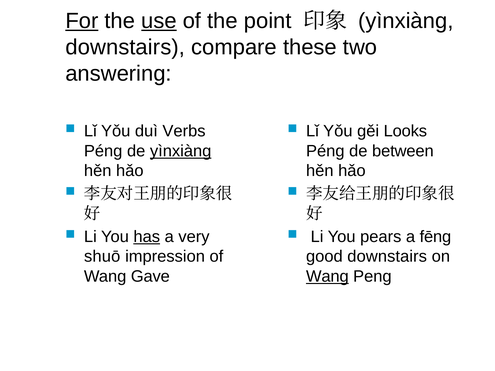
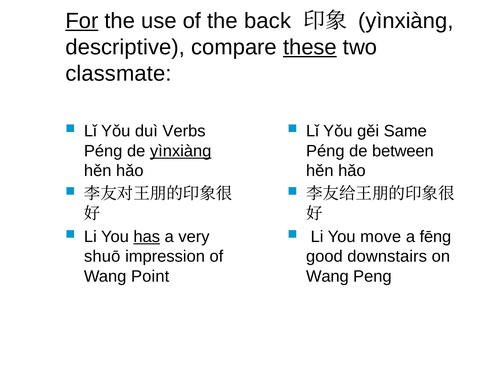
use underline: present -> none
point: point -> back
downstairs at (125, 47): downstairs -> descriptive
these underline: none -> present
answering: answering -> classmate
Looks: Looks -> Same
pears: pears -> move
Gave: Gave -> Point
Wang at (327, 276) underline: present -> none
